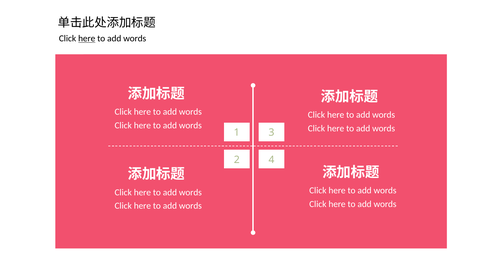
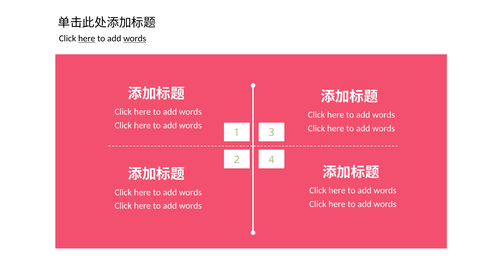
words at (135, 39) underline: none -> present
